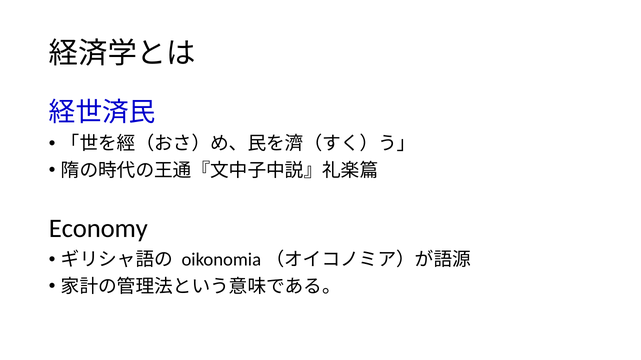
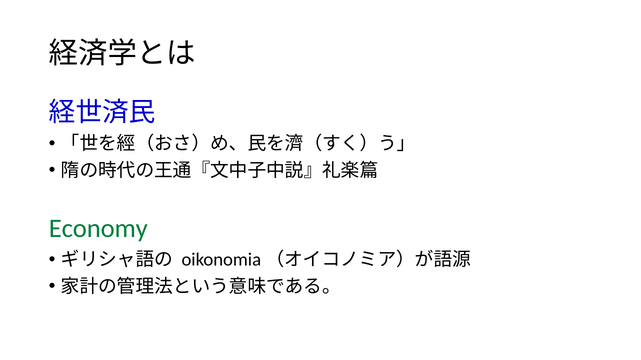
Economy colour: black -> green
